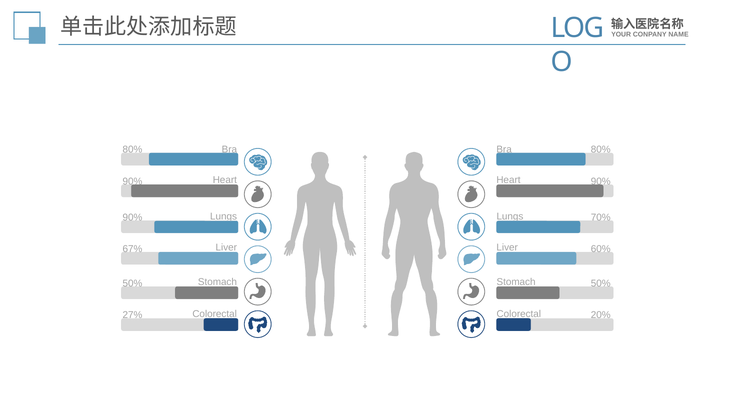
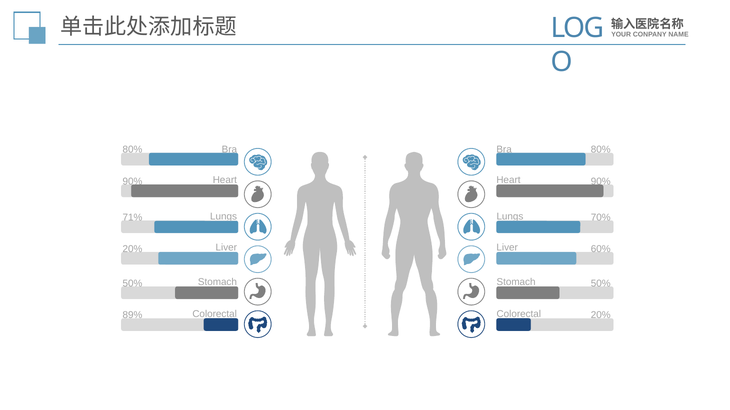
90% at (132, 218): 90% -> 71%
67% at (132, 249): 67% -> 20%
27%: 27% -> 89%
